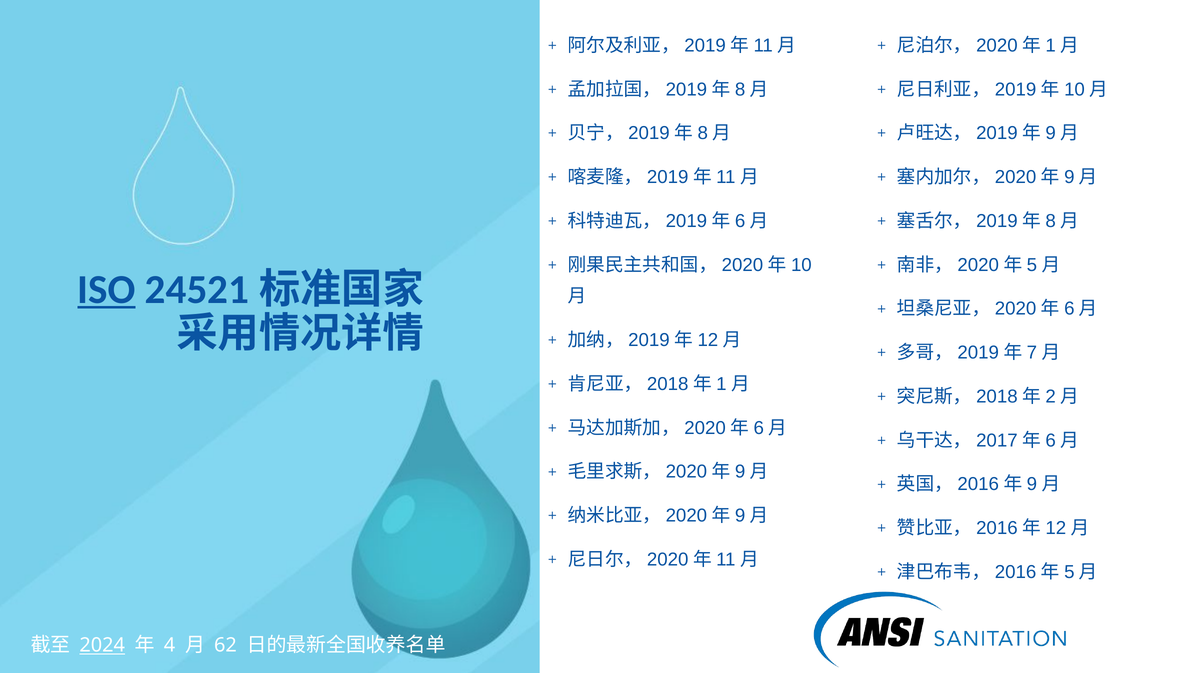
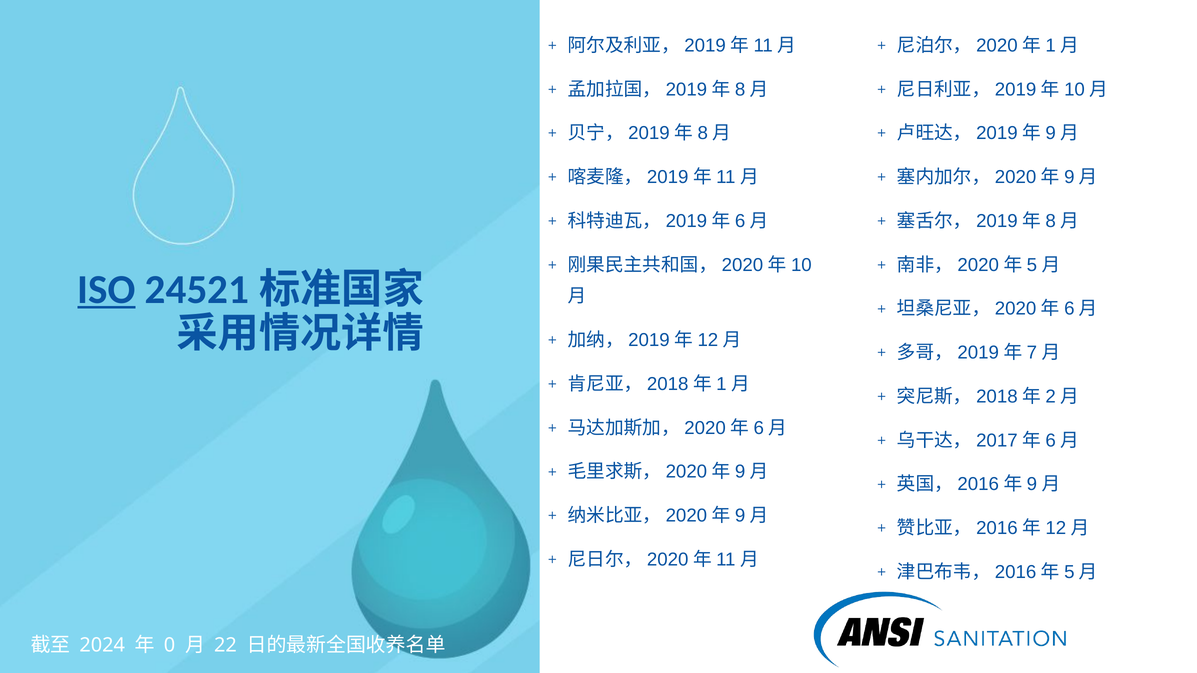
2024 underline: present -> none
4: 4 -> 0
62: 62 -> 22
